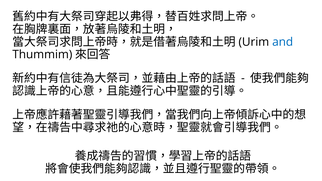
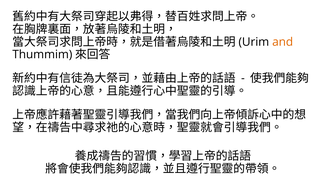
and colour: blue -> orange
